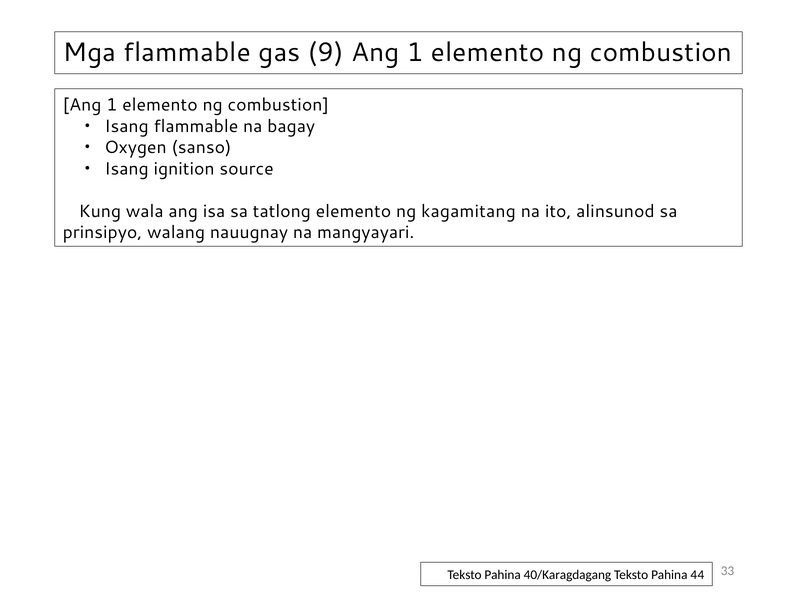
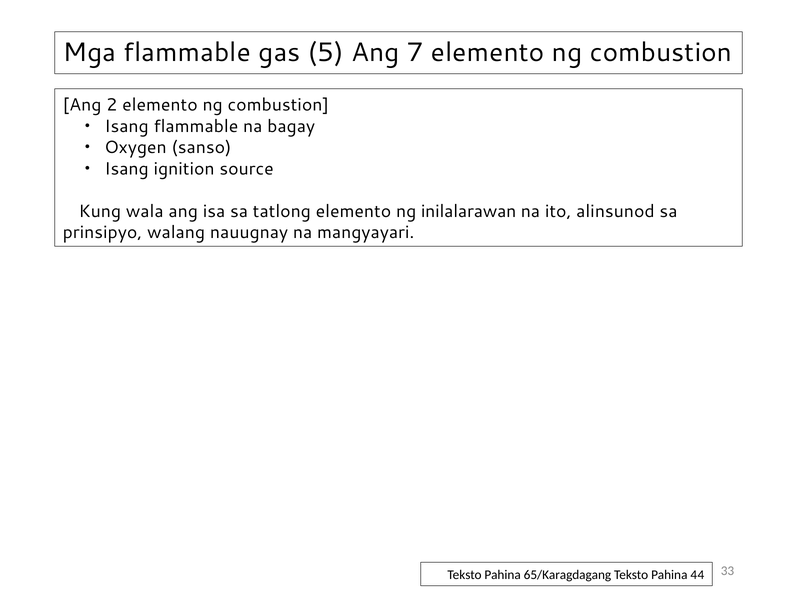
9: 9 -> 5
1 at (415, 53): 1 -> 7
1 at (112, 105): 1 -> 2
kagamitang: kagamitang -> inilalarawan
40/Karagdagang: 40/Karagdagang -> 65/Karagdagang
